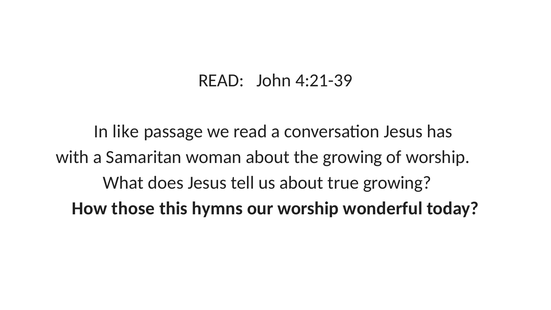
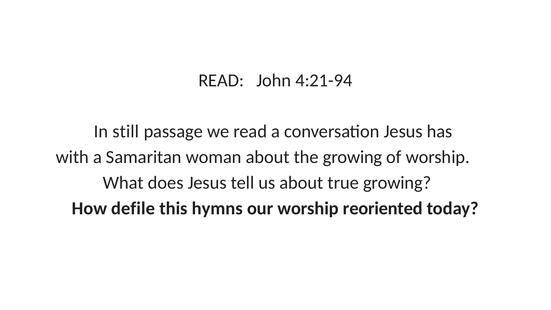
4:21-39: 4:21-39 -> 4:21-94
like: like -> still
those: those -> defile
wonderful: wonderful -> reoriented
